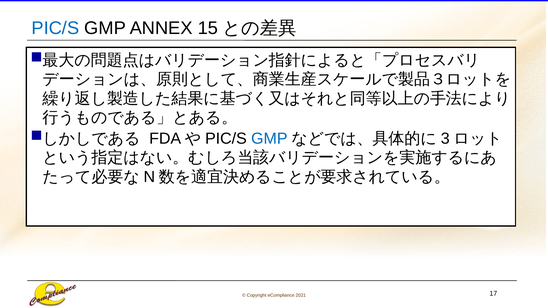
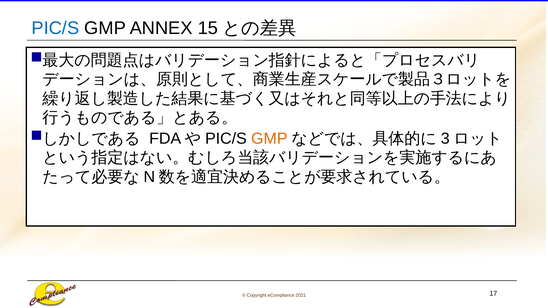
GMP at (269, 139) colour: blue -> orange
